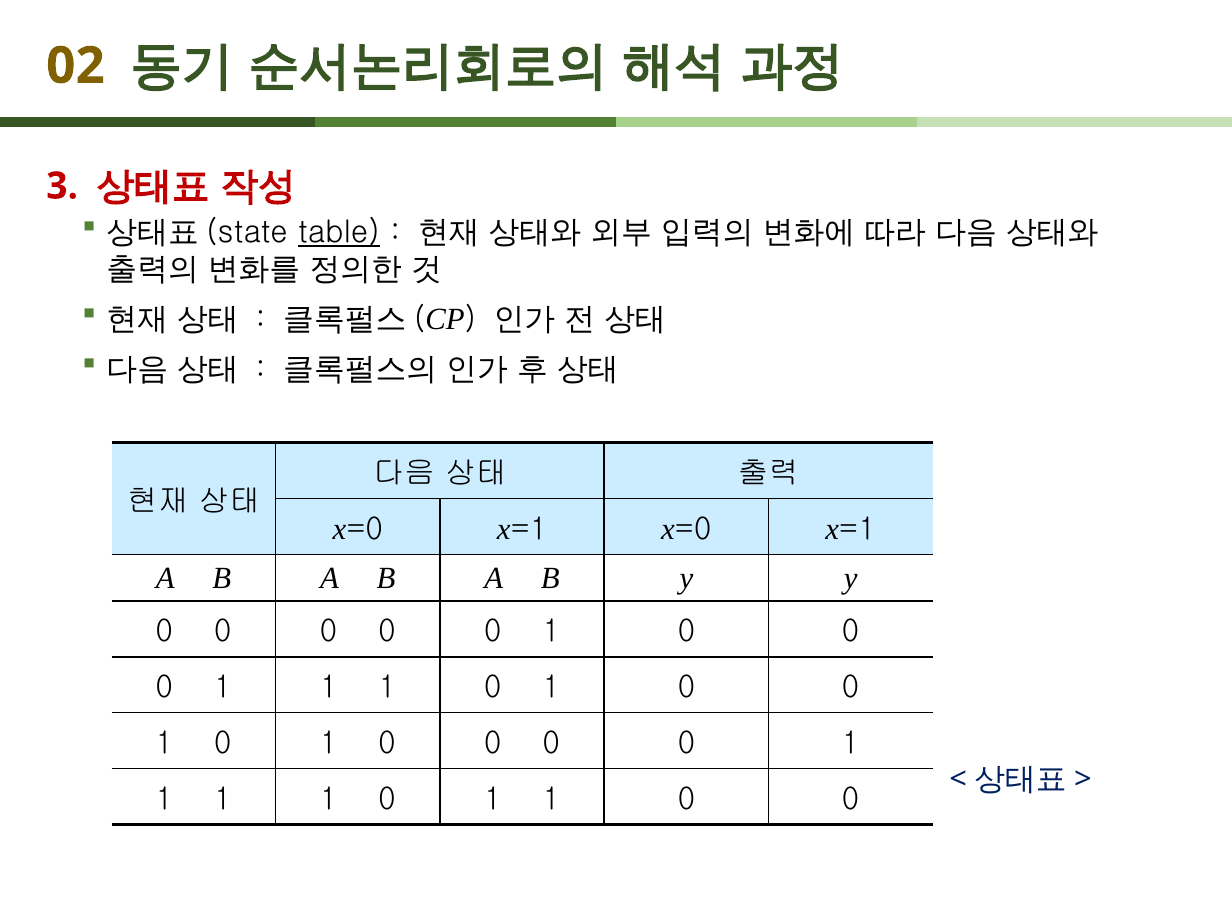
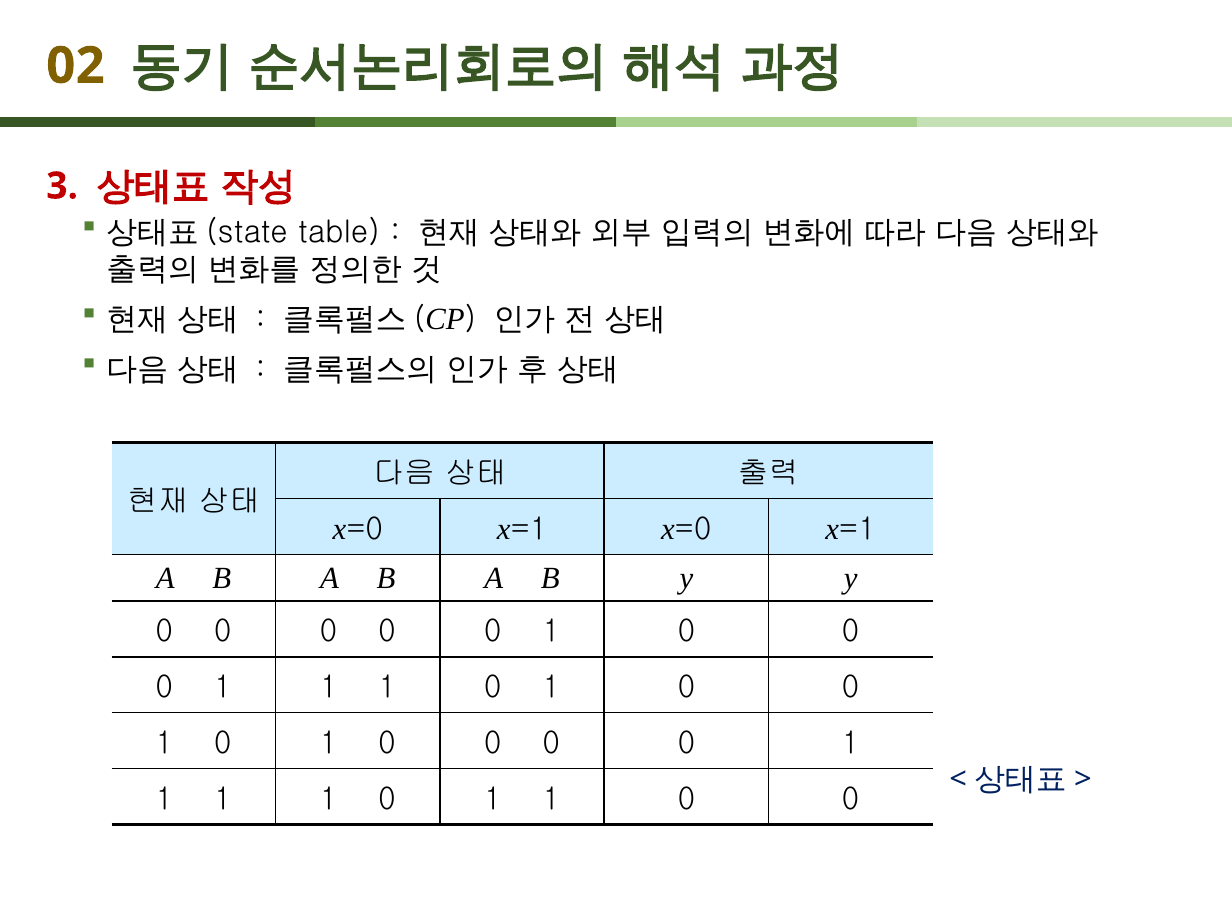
table underline: present -> none
